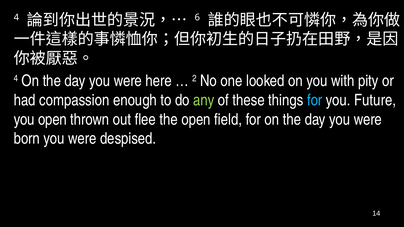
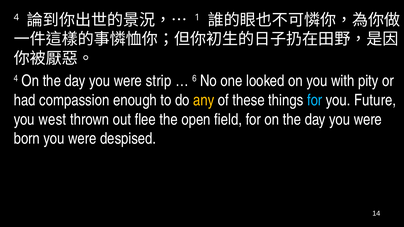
6: 6 -> 1
here: here -> strip
2: 2 -> 6
any colour: light green -> yellow
you open: open -> west
